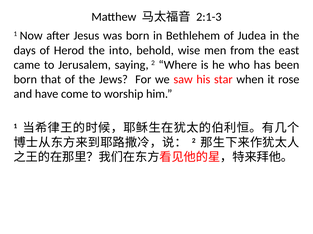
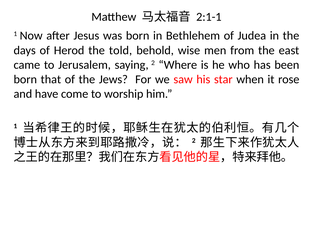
2:1-3: 2:1-3 -> 2:1-1
into: into -> told
